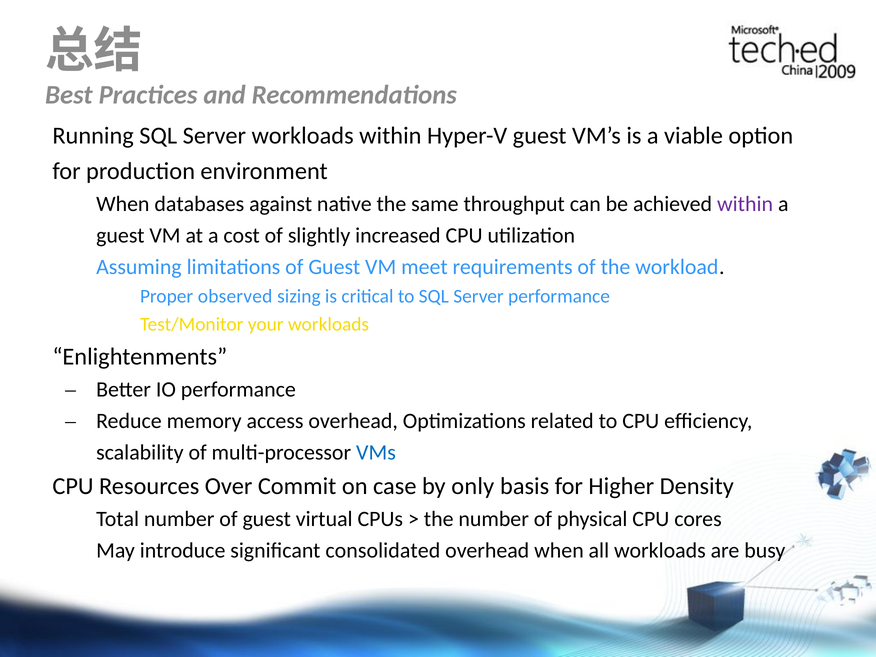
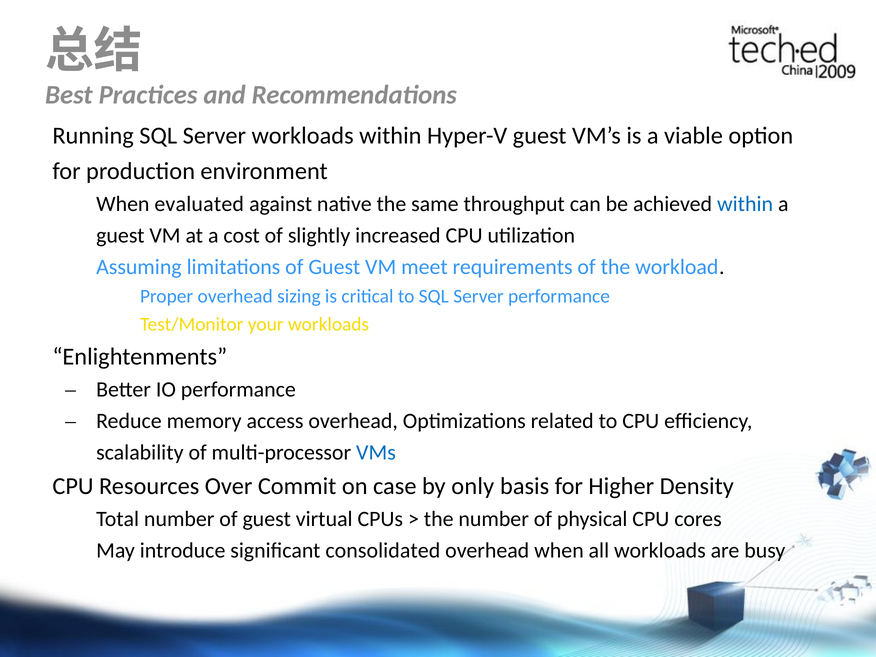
databases: databases -> evaluated
within at (745, 204) colour: purple -> blue
Proper observed: observed -> overhead
